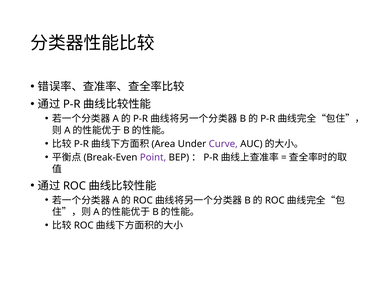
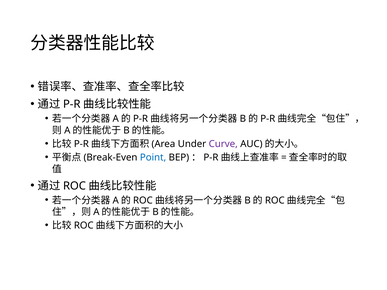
Point colour: purple -> blue
